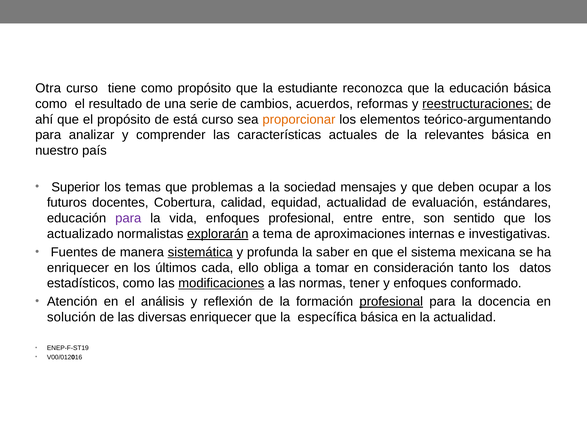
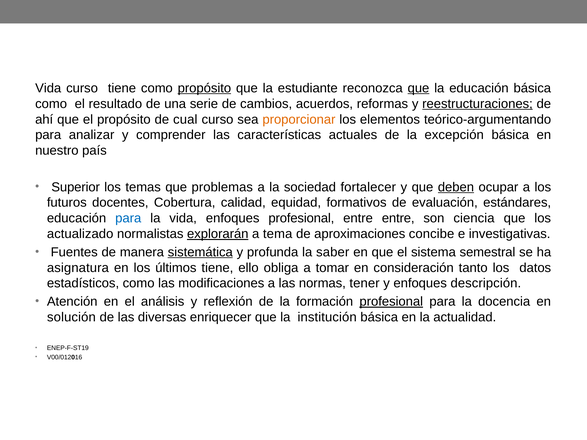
Otra at (48, 88): Otra -> Vida
propósito at (204, 88) underline: none -> present
que at (418, 88) underline: none -> present
está: está -> cual
relevantes: relevantes -> excepción
mensajes: mensajes -> fortalecer
deben underline: none -> present
equidad actualidad: actualidad -> formativos
para at (128, 218) colour: purple -> blue
sentido: sentido -> ciencia
internas: internas -> concibe
mexicana: mexicana -> semestral
enriquecer at (78, 268): enriquecer -> asignatura
últimos cada: cada -> tiene
modificaciones underline: present -> none
conformado: conformado -> descripción
específica: específica -> institución
